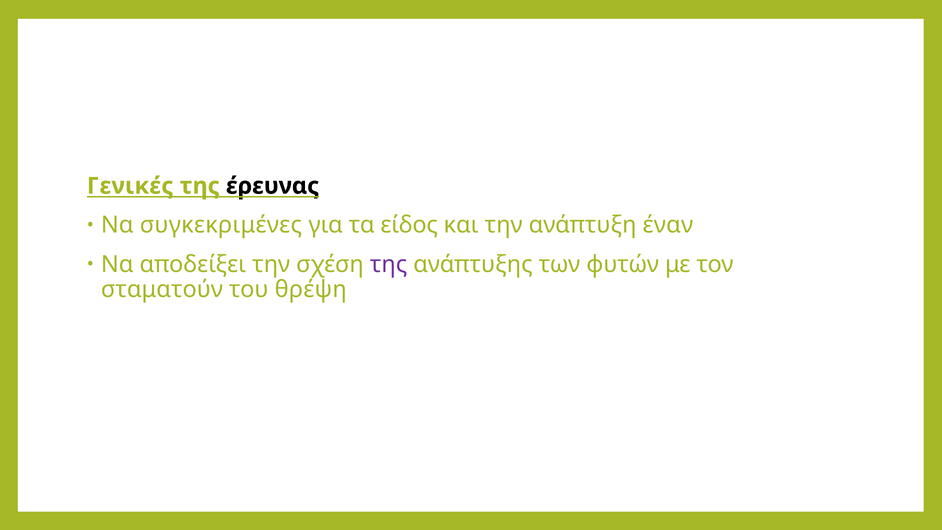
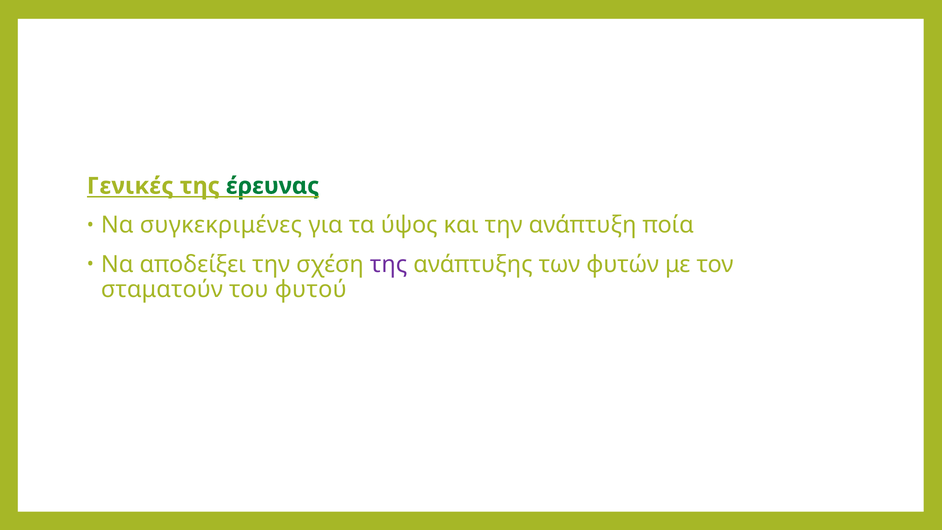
έρευνας colour: black -> green
είδος: είδος -> ύψος
έναν: έναν -> ποία
θρέψη: θρέψη -> φυτού
